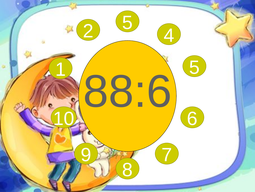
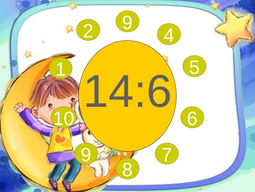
2 5: 5 -> 9
88:6: 88:6 -> 14:6
